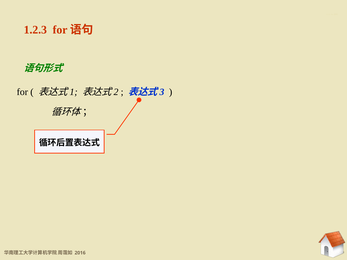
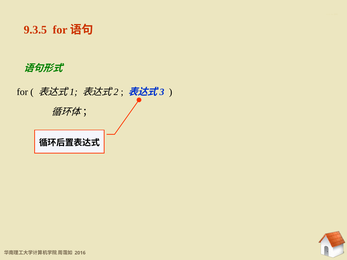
1.2.3: 1.2.3 -> 9.3.5
